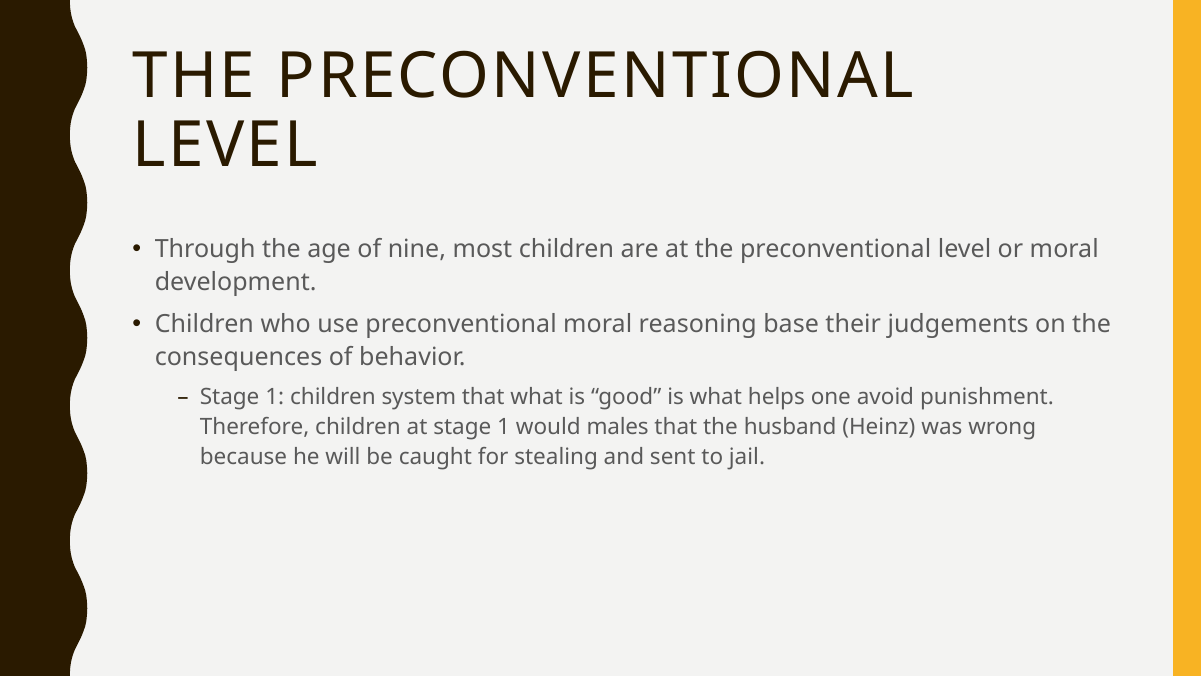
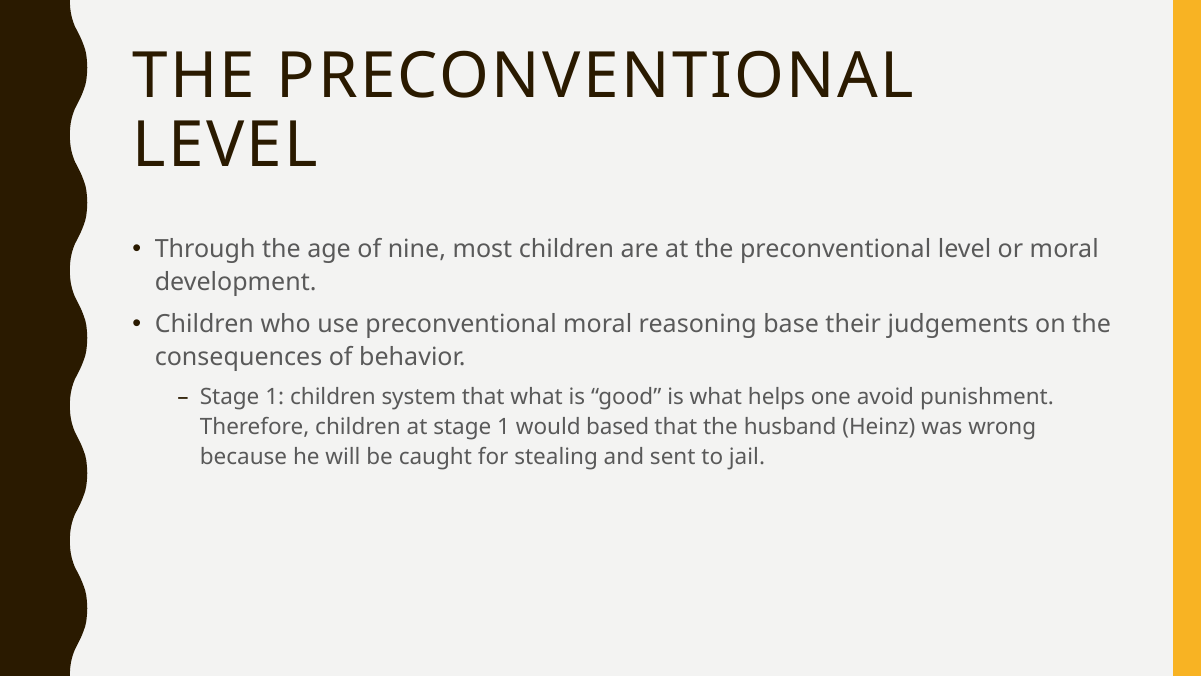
males: males -> based
